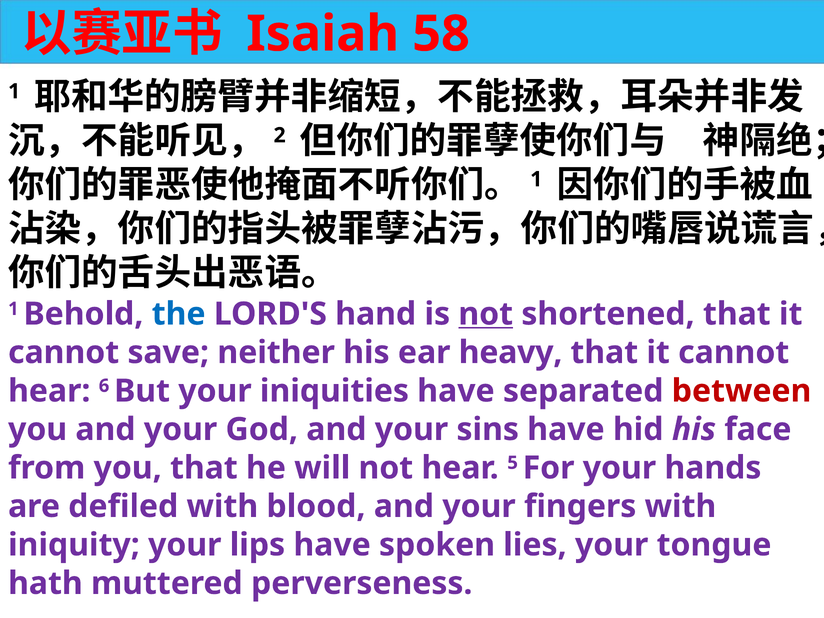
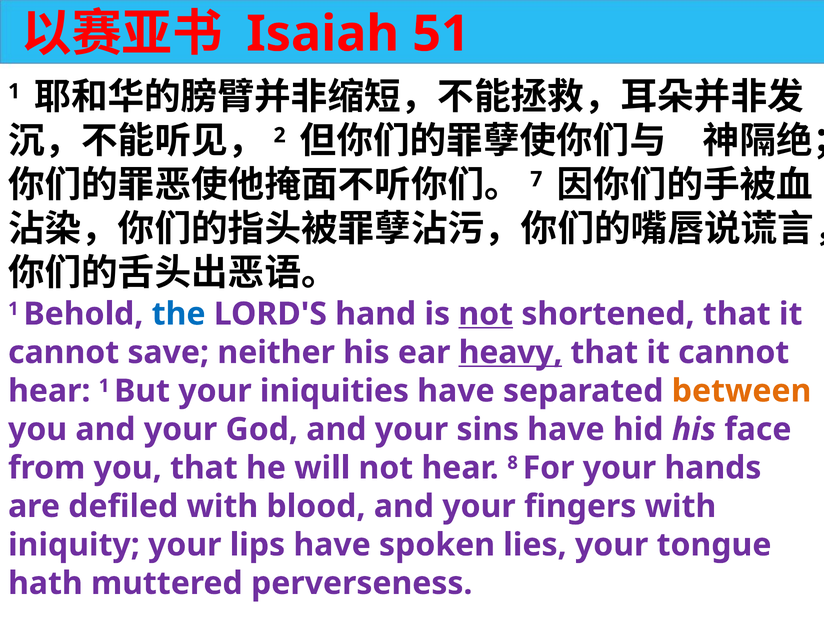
58: 58 -> 51
1 at (536, 179): 1 -> 7
heavy underline: none -> present
hear 6: 6 -> 1
between colour: red -> orange
5: 5 -> 8
